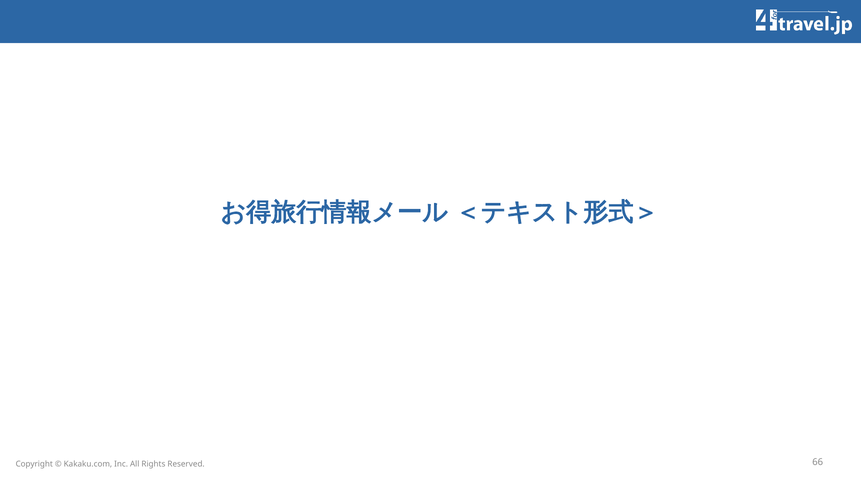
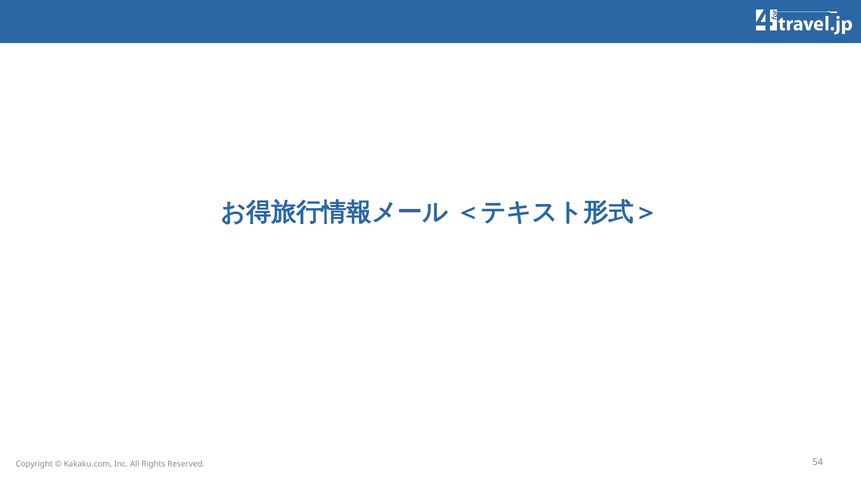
66: 66 -> 54
